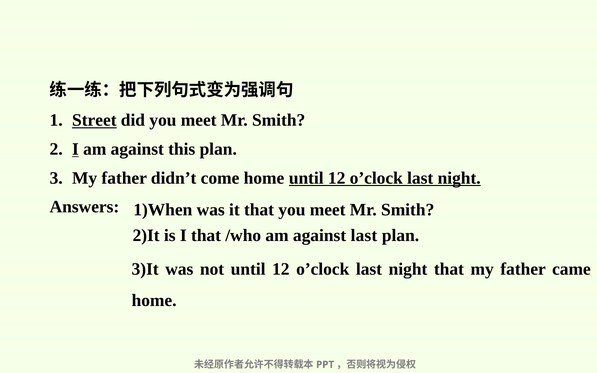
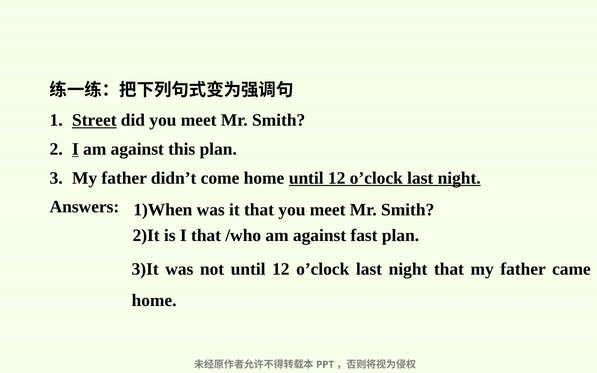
against last: last -> fast
